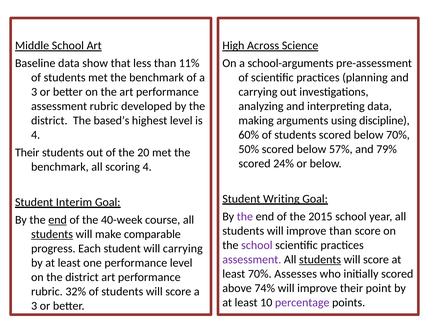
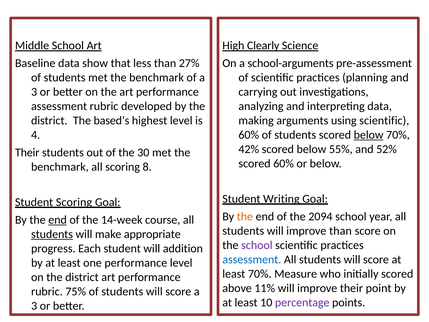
Across: Across -> Clearly
11%: 11% -> 27%
using discipline: discipline -> scientific
below at (369, 135) underline: none -> present
50%: 50% -> 42%
57%: 57% -> 55%
79%: 79% -> 52%
20: 20 -> 30
scored 24%: 24% -> 60%
scoring 4: 4 -> 8
Student Interim: Interim -> Scoring
the at (245, 216) colour: purple -> orange
2015: 2015 -> 2094
40-week: 40-week -> 14-week
comparable: comparable -> appropriate
will carrying: carrying -> addition
assessment at (252, 259) colour: purple -> blue
students at (320, 259) underline: present -> none
Assesses: Assesses -> Measure
74%: 74% -> 11%
32%: 32% -> 75%
